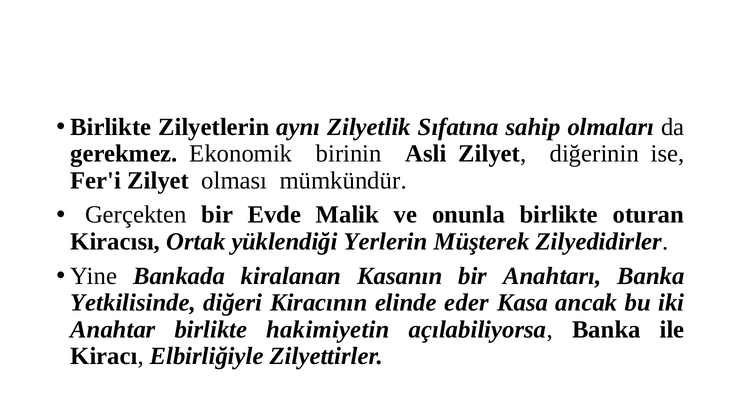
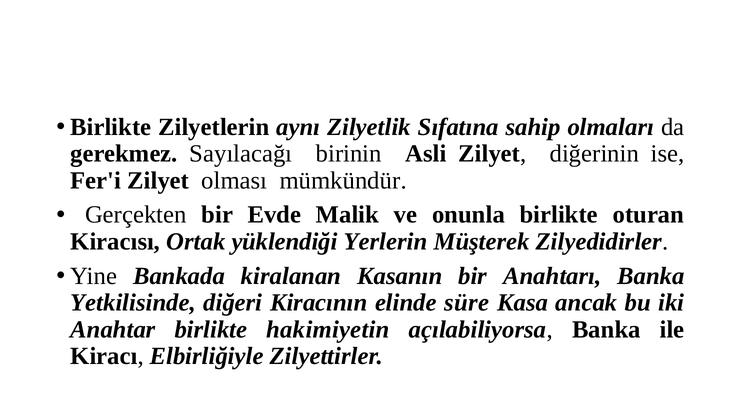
Ekonomik: Ekonomik -> Sayılacağı
eder: eder -> süre
